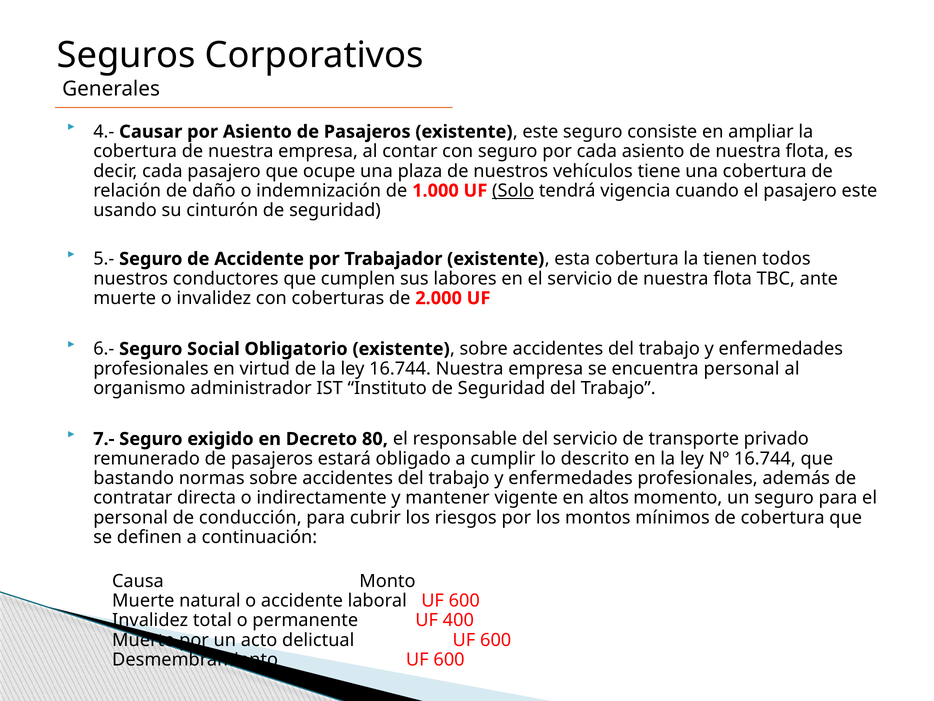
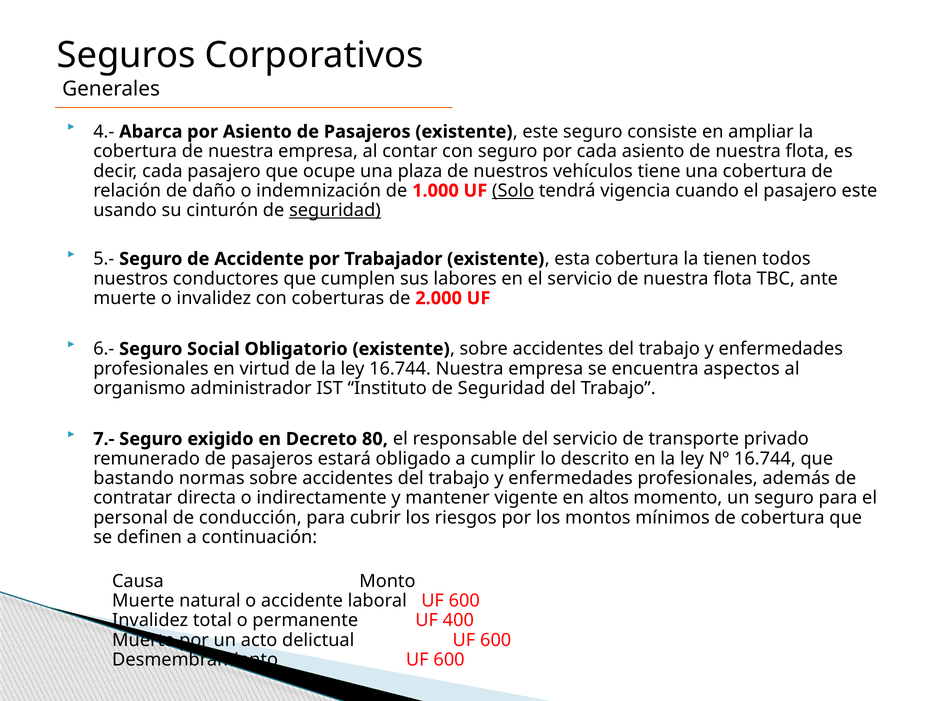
Causar: Causar -> Abarca
seguridad at (335, 210) underline: none -> present
encuentra personal: personal -> aspectos
